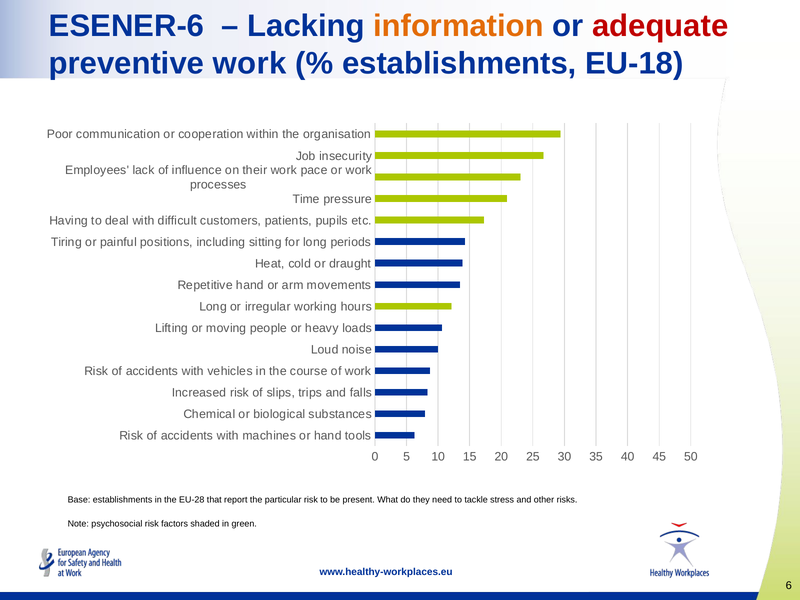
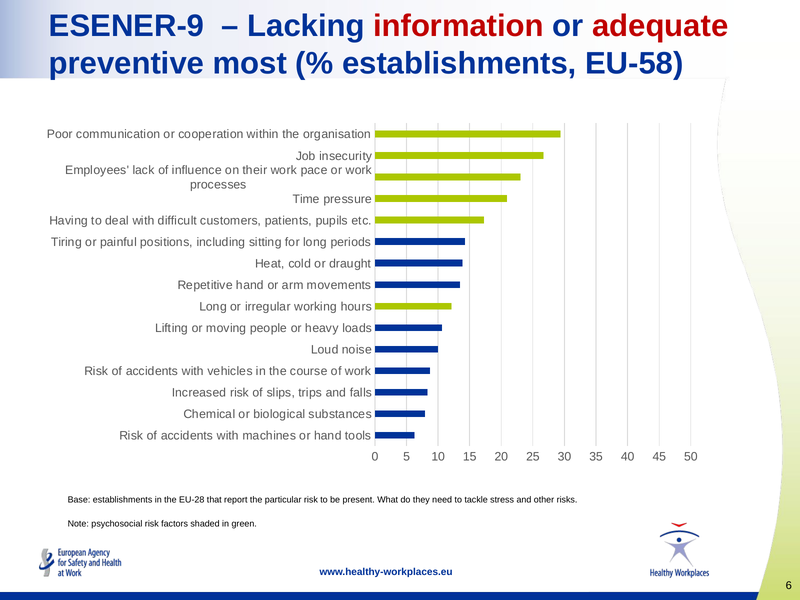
ESENER-6: ESENER-6 -> ESENER-9
information colour: orange -> red
preventive work: work -> most
EU-18: EU-18 -> EU-58
